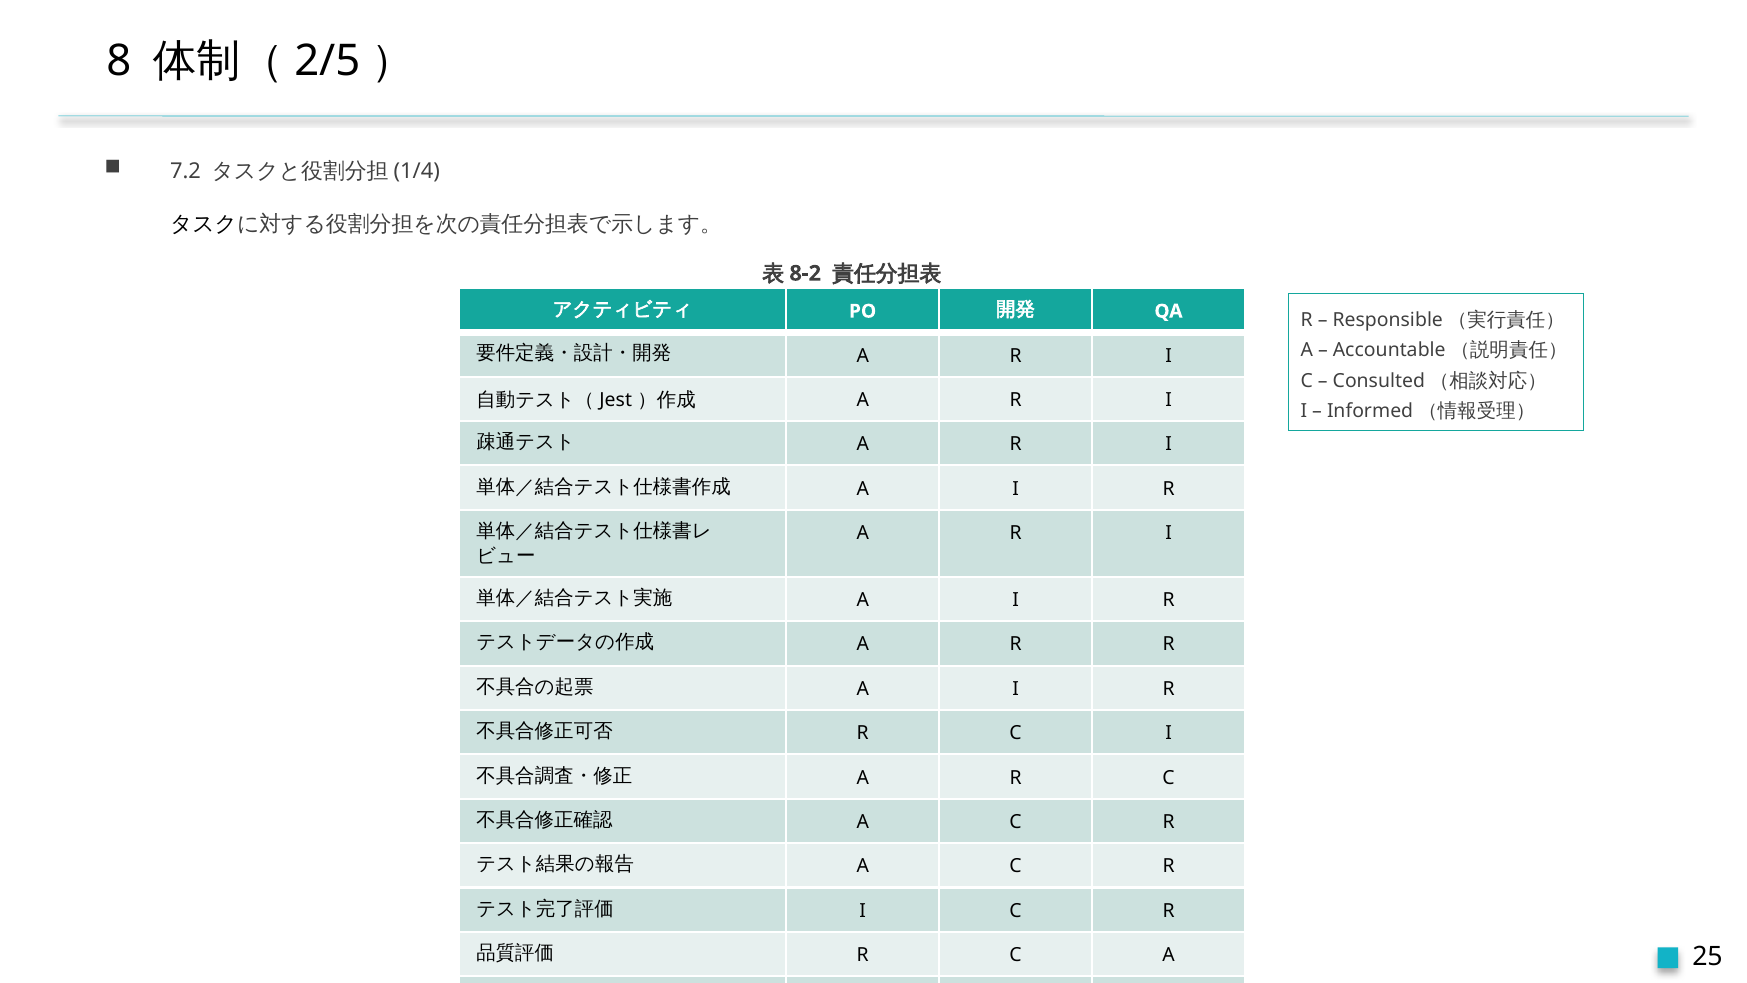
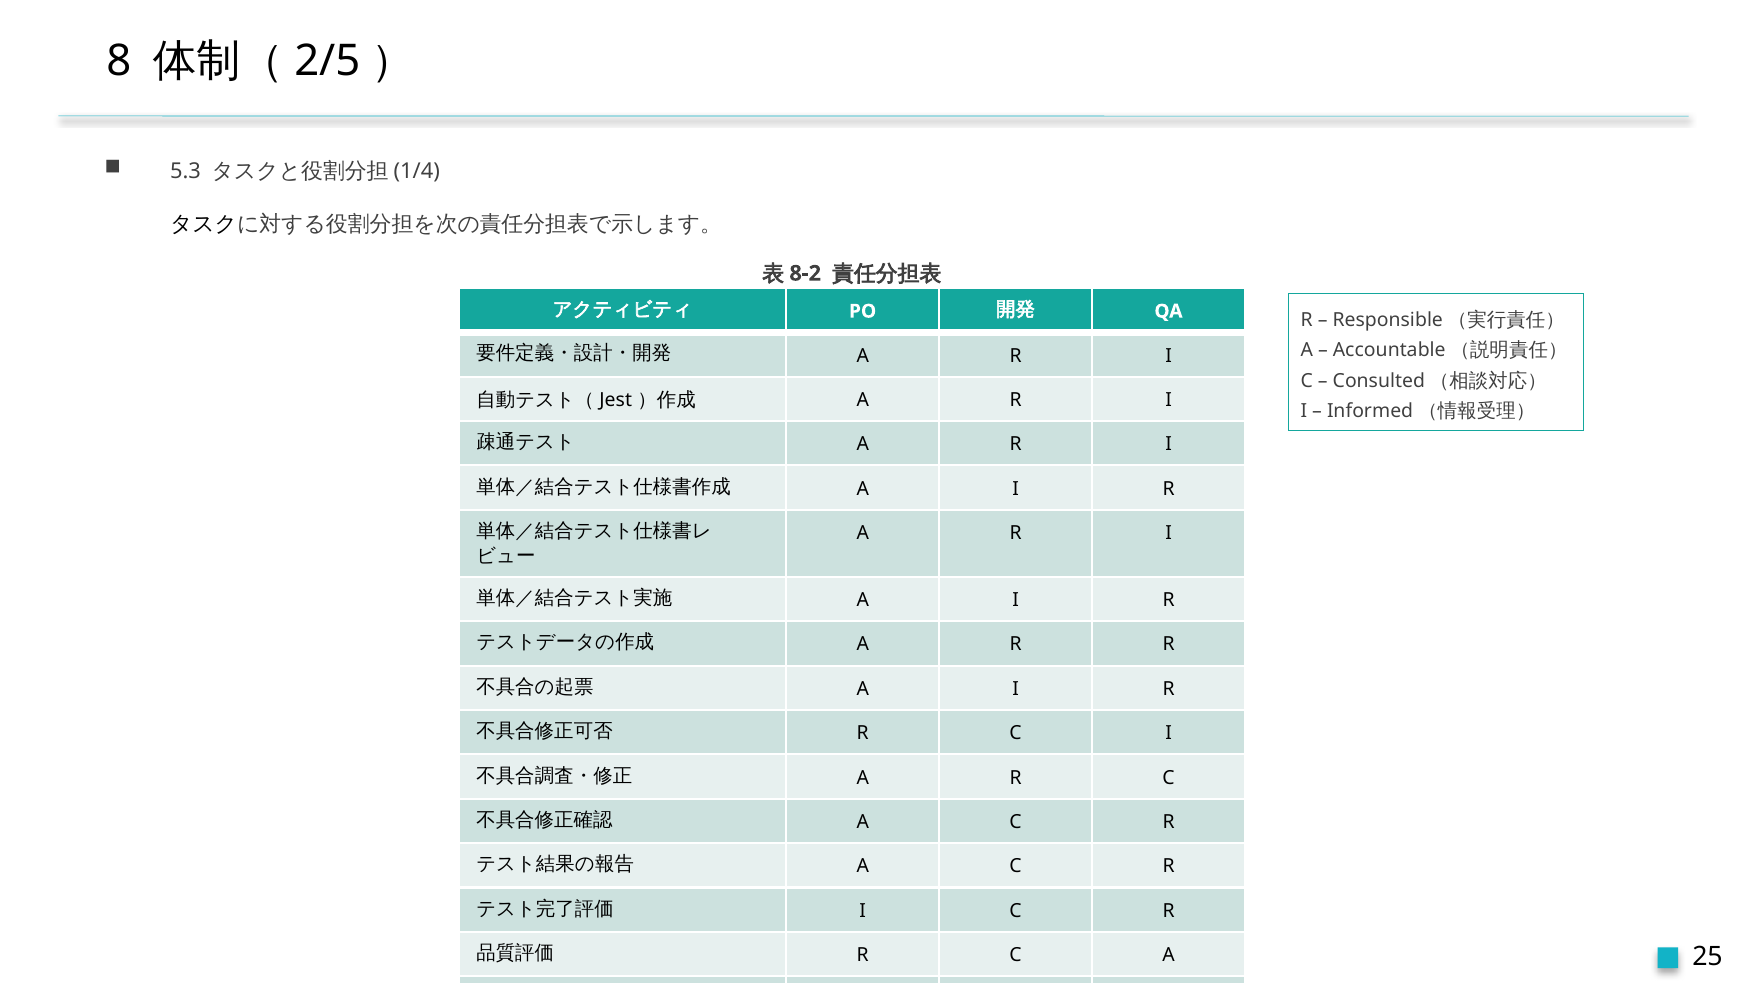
7.2: 7.2 -> 5.3
